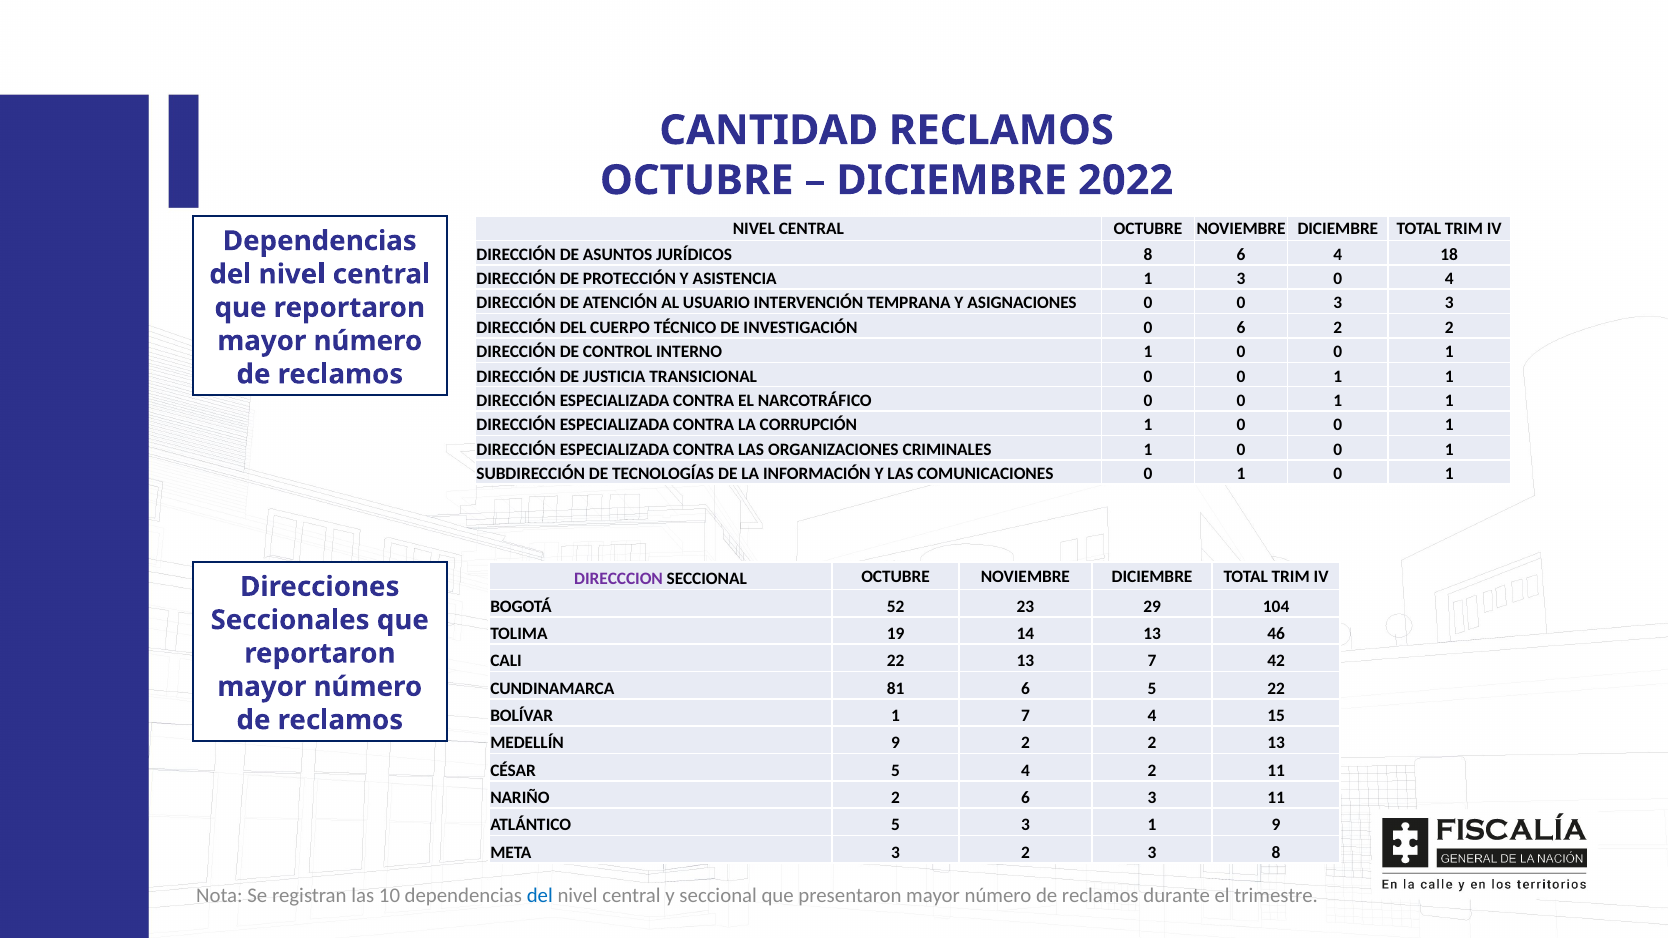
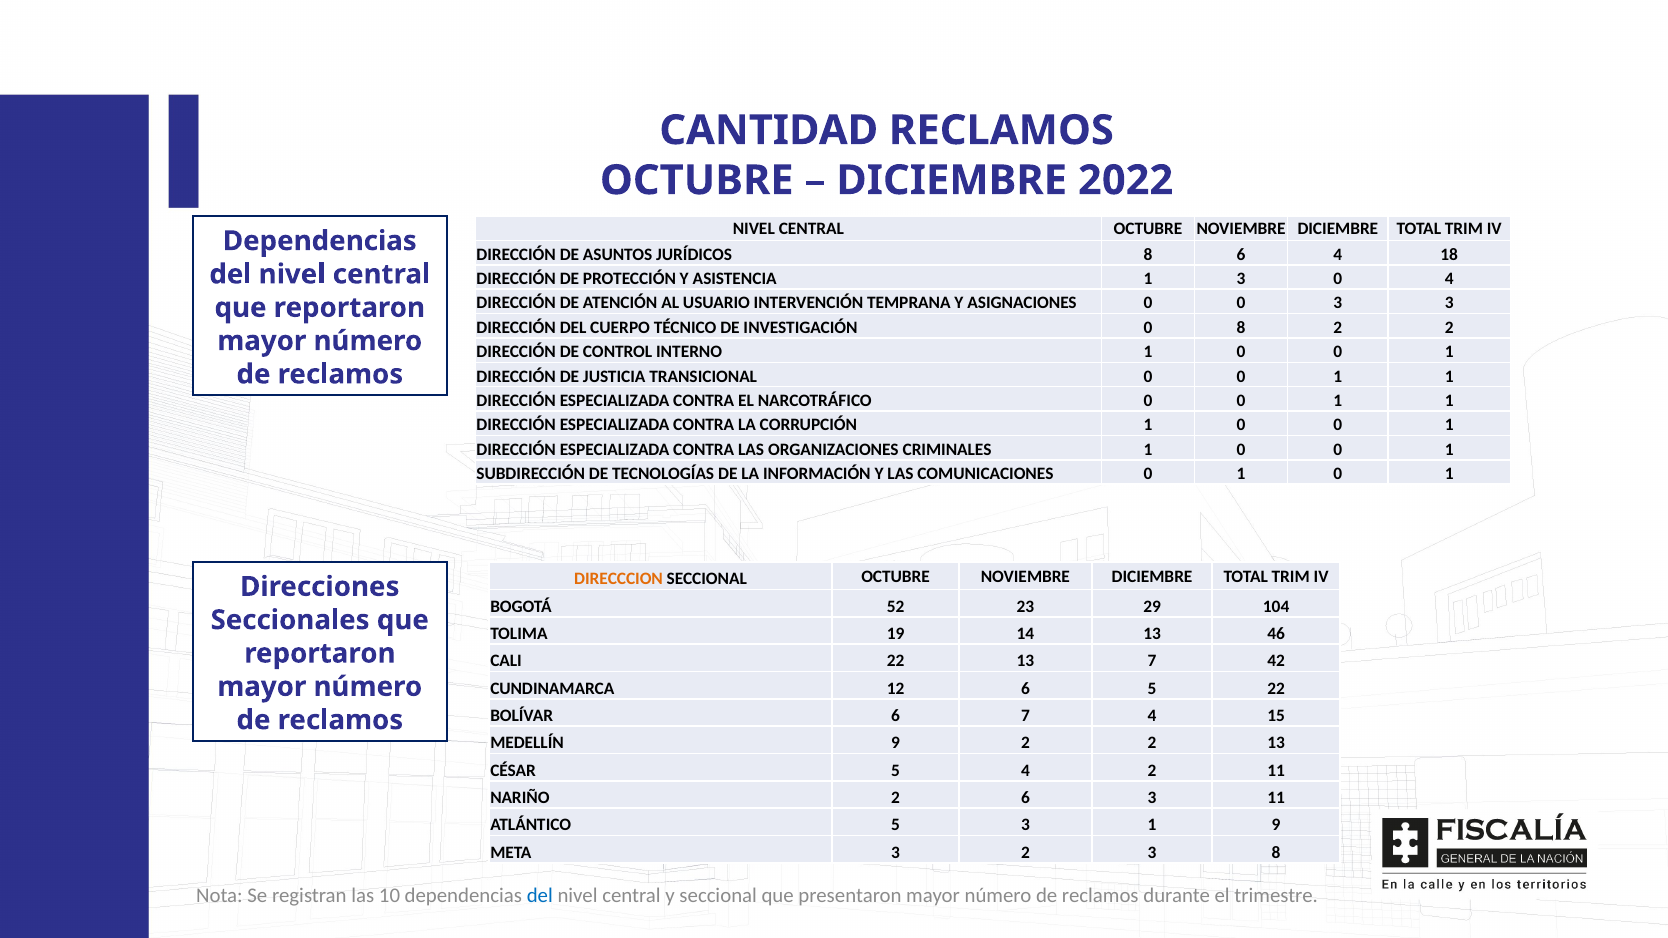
0 6: 6 -> 8
DIRECCCION colour: purple -> orange
81: 81 -> 12
BOLÍVAR 1: 1 -> 6
